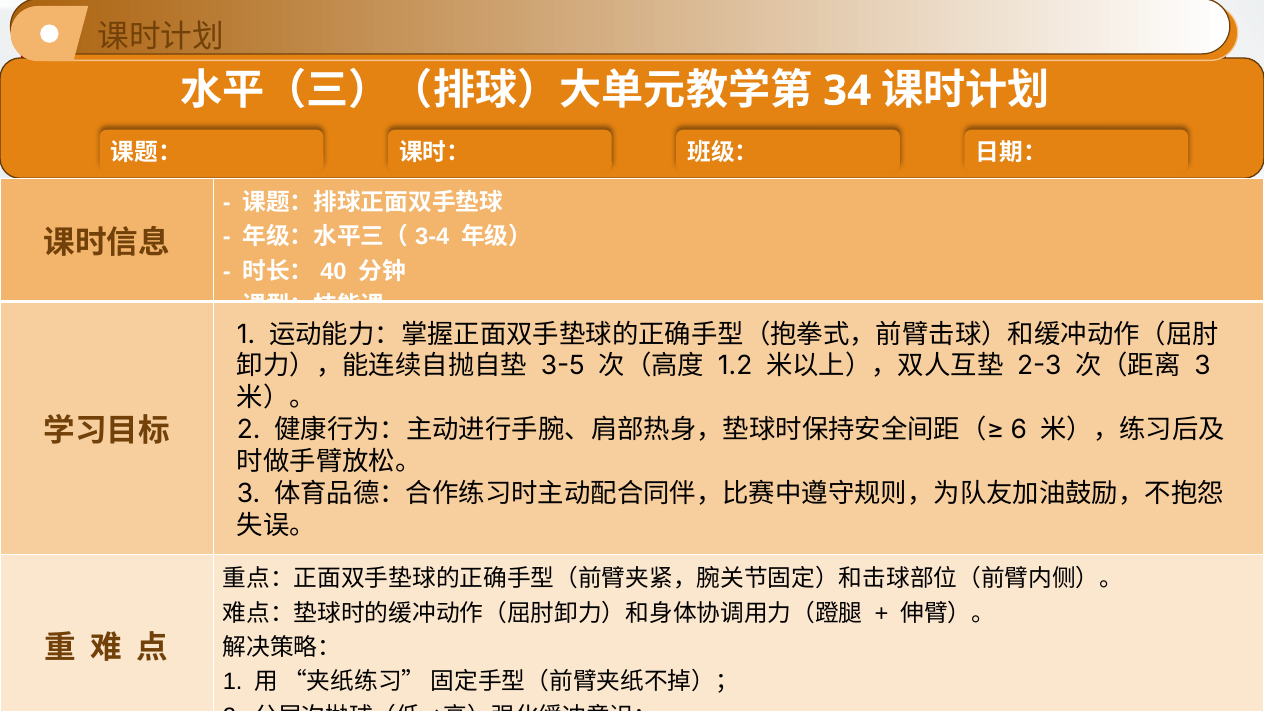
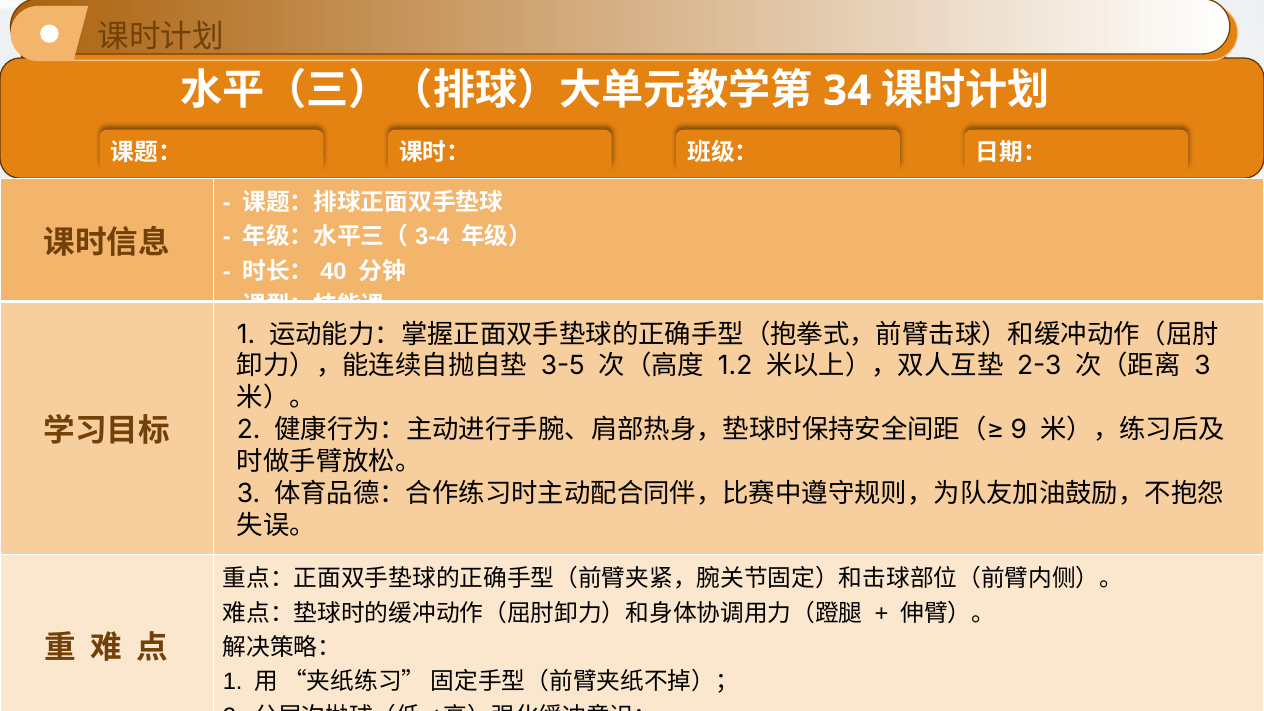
6: 6 -> 9
